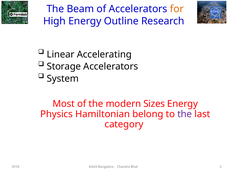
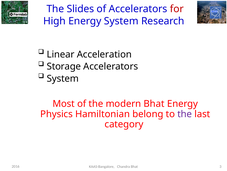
Beam: Beam -> Slides
for colour: orange -> red
Energy Outline: Outline -> System
Accelerating: Accelerating -> Acceleration
modern Sizes: Sizes -> Bhat
